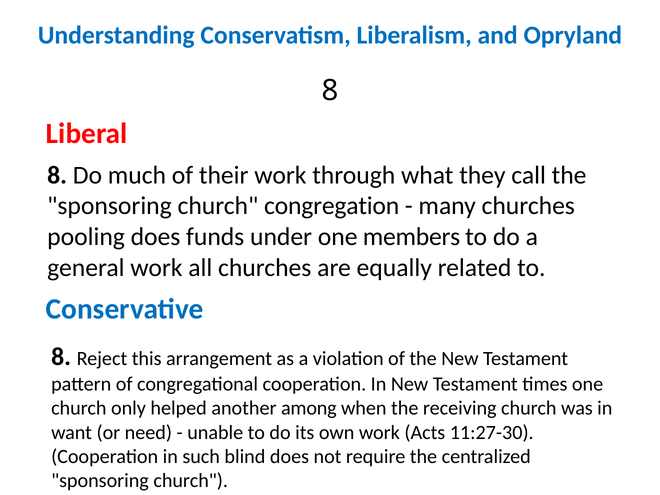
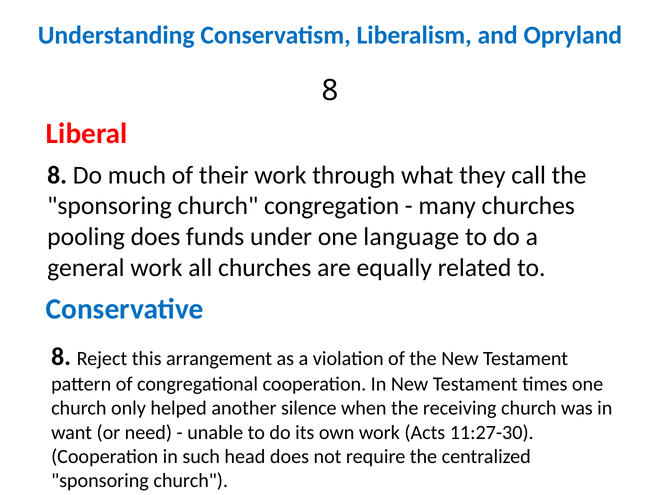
members: members -> language
among: among -> silence
blind: blind -> head
